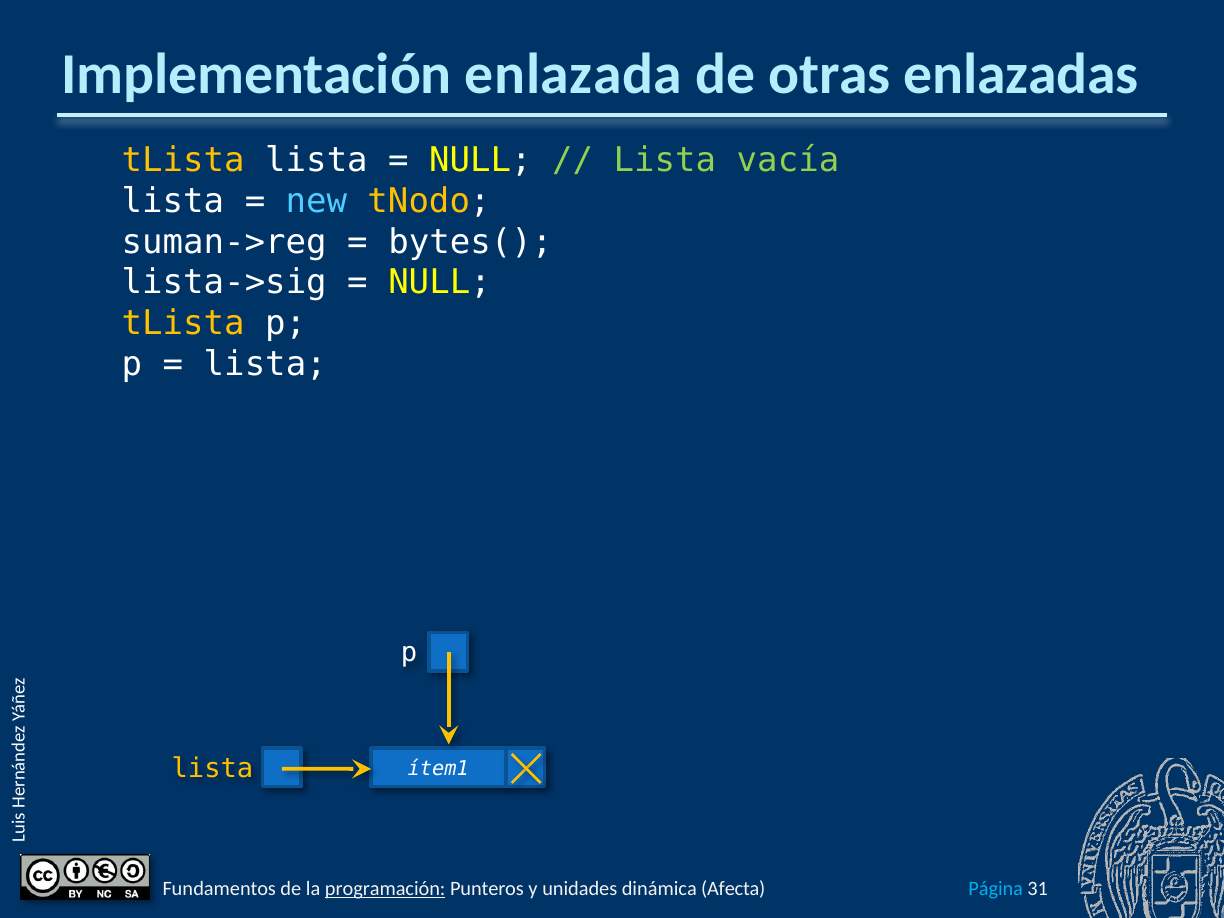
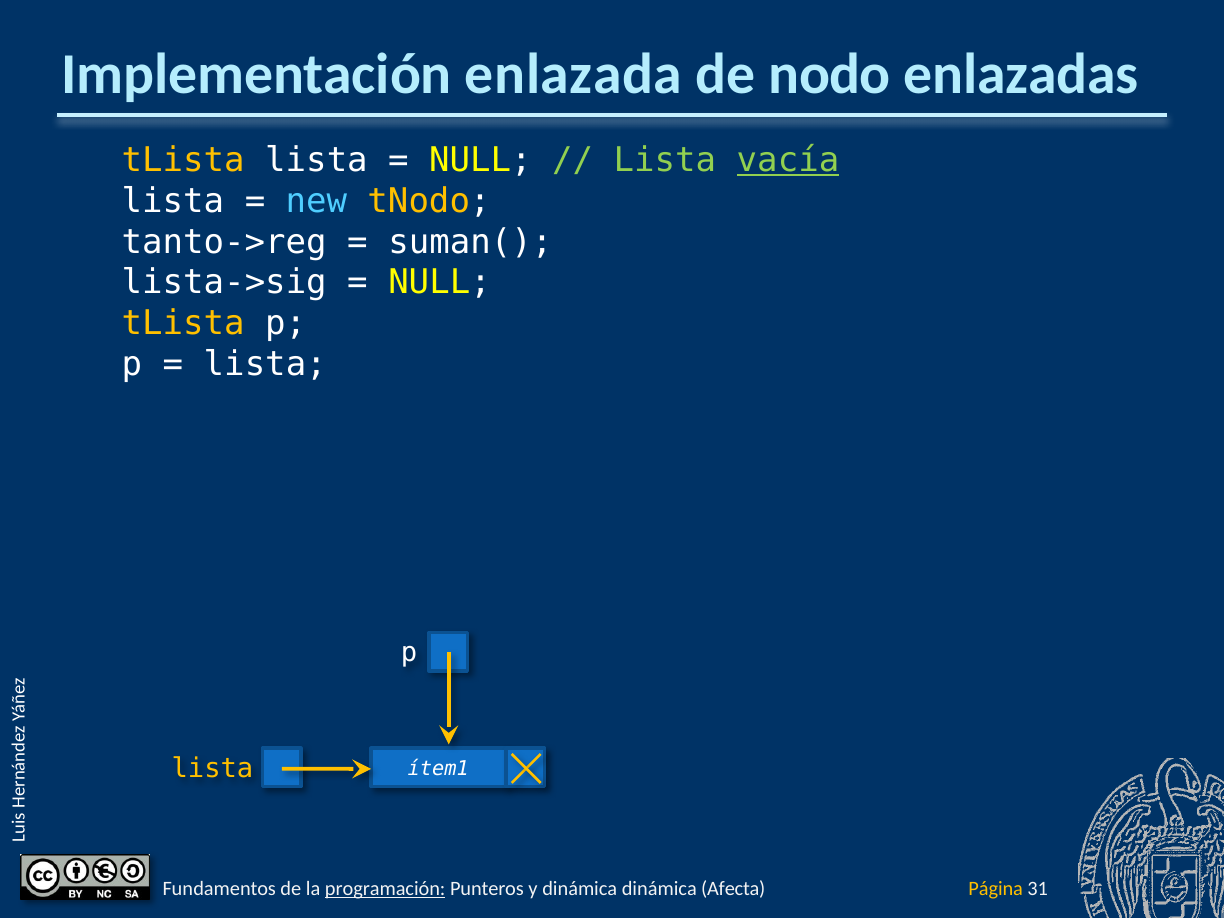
otras: otras -> nodo
vacía underline: none -> present
suman->reg: suman->reg -> tanto->reg
bytes(: bytes( -> suman(
y unidades: unidades -> dinámica
Página colour: light blue -> yellow
